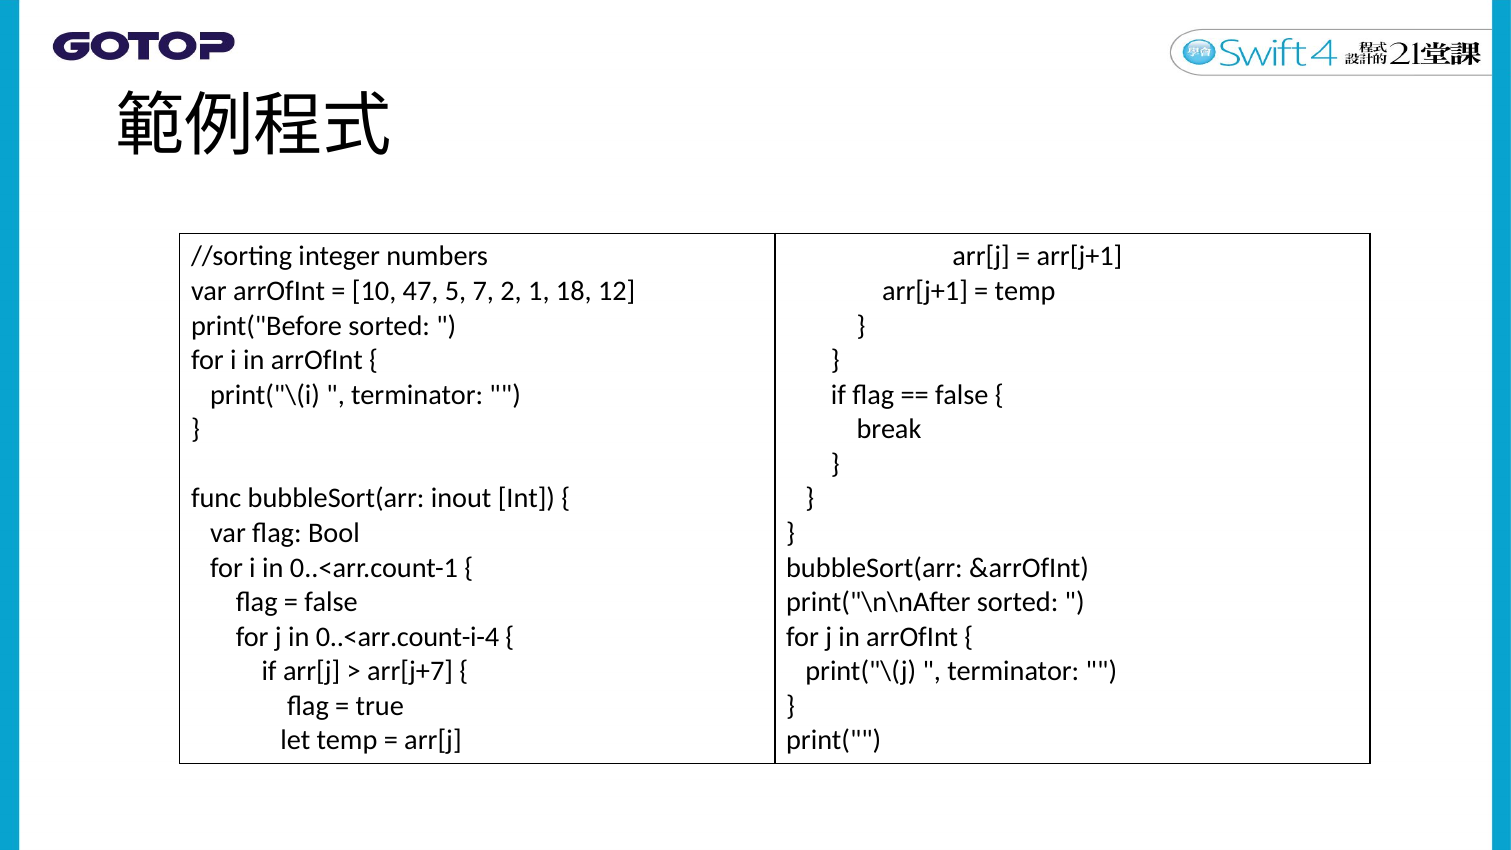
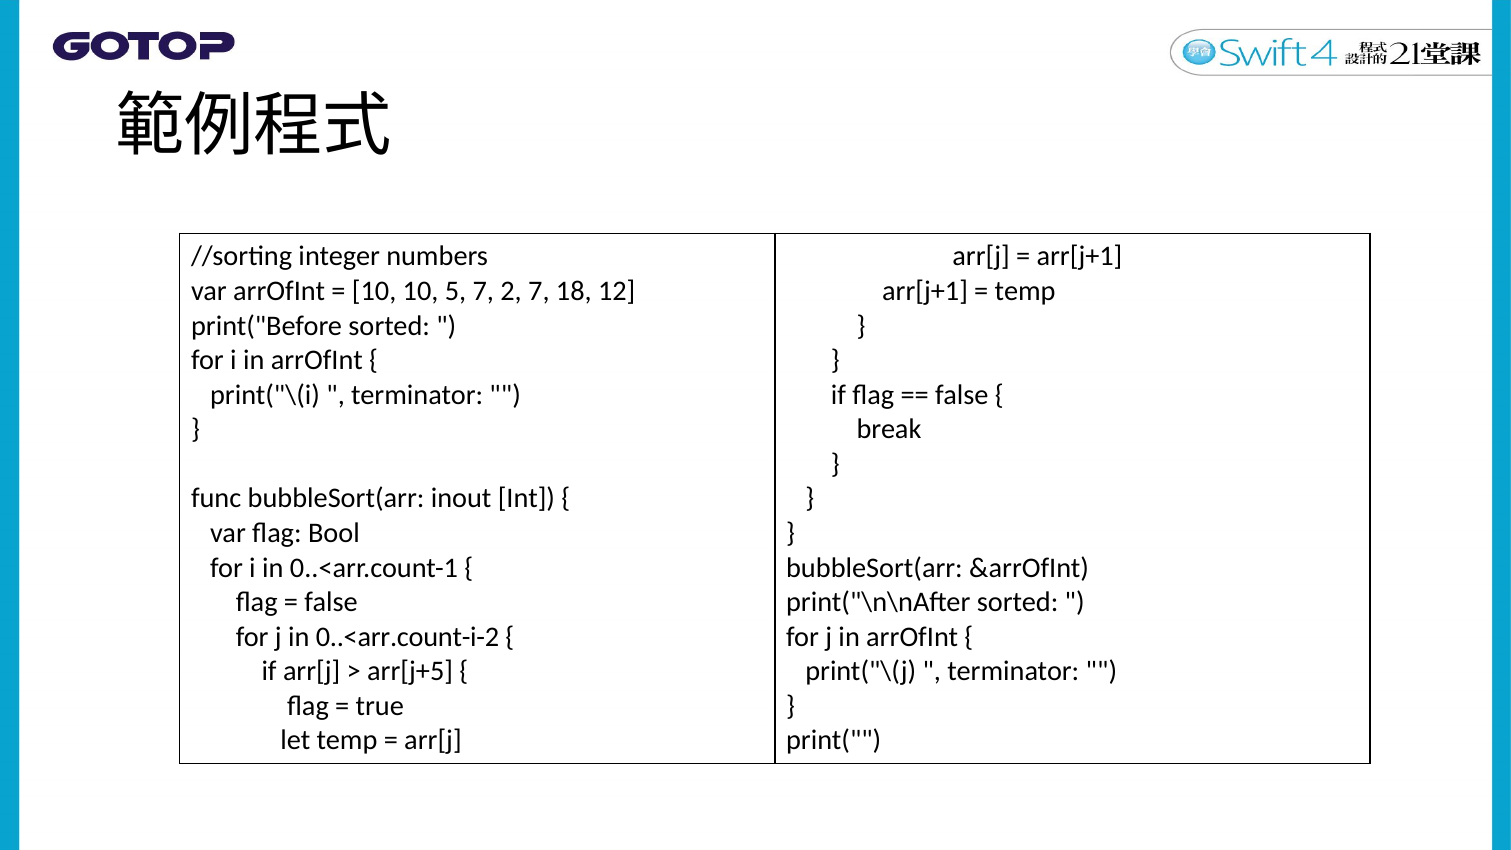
10 47: 47 -> 10
2 1: 1 -> 7
0..<arr.count-i-4: 0..<arr.count-i-4 -> 0..<arr.count-i-2
arr[j+7: arr[j+7 -> arr[j+5
